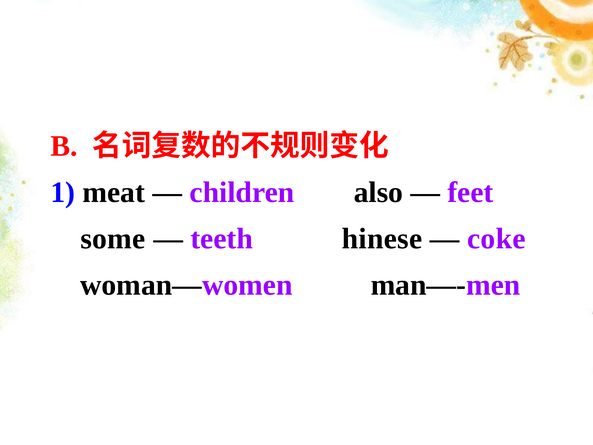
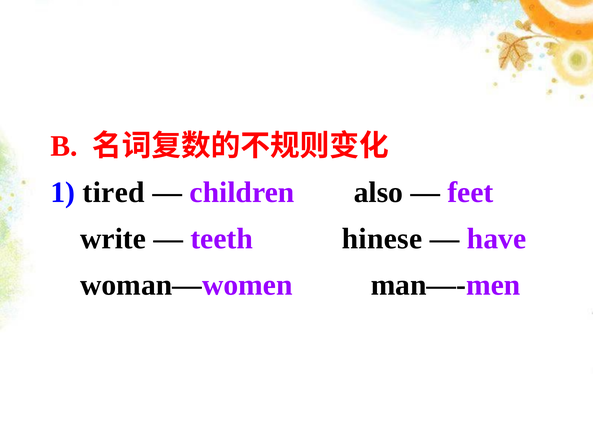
meat: meat -> tired
some: some -> write
coke: coke -> have
